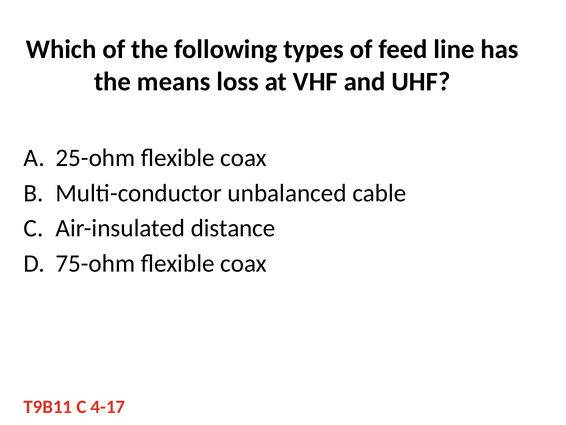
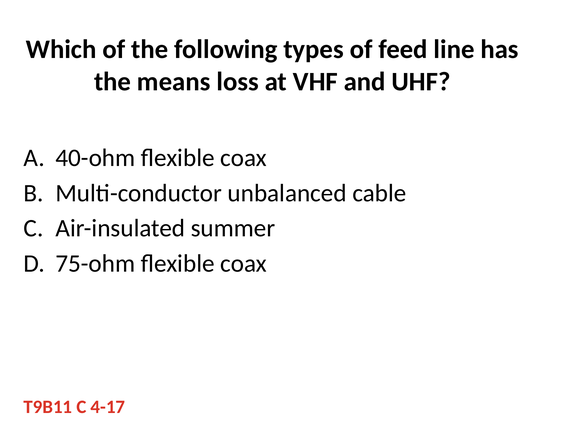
25-ohm: 25-ohm -> 40-ohm
distance: distance -> summer
